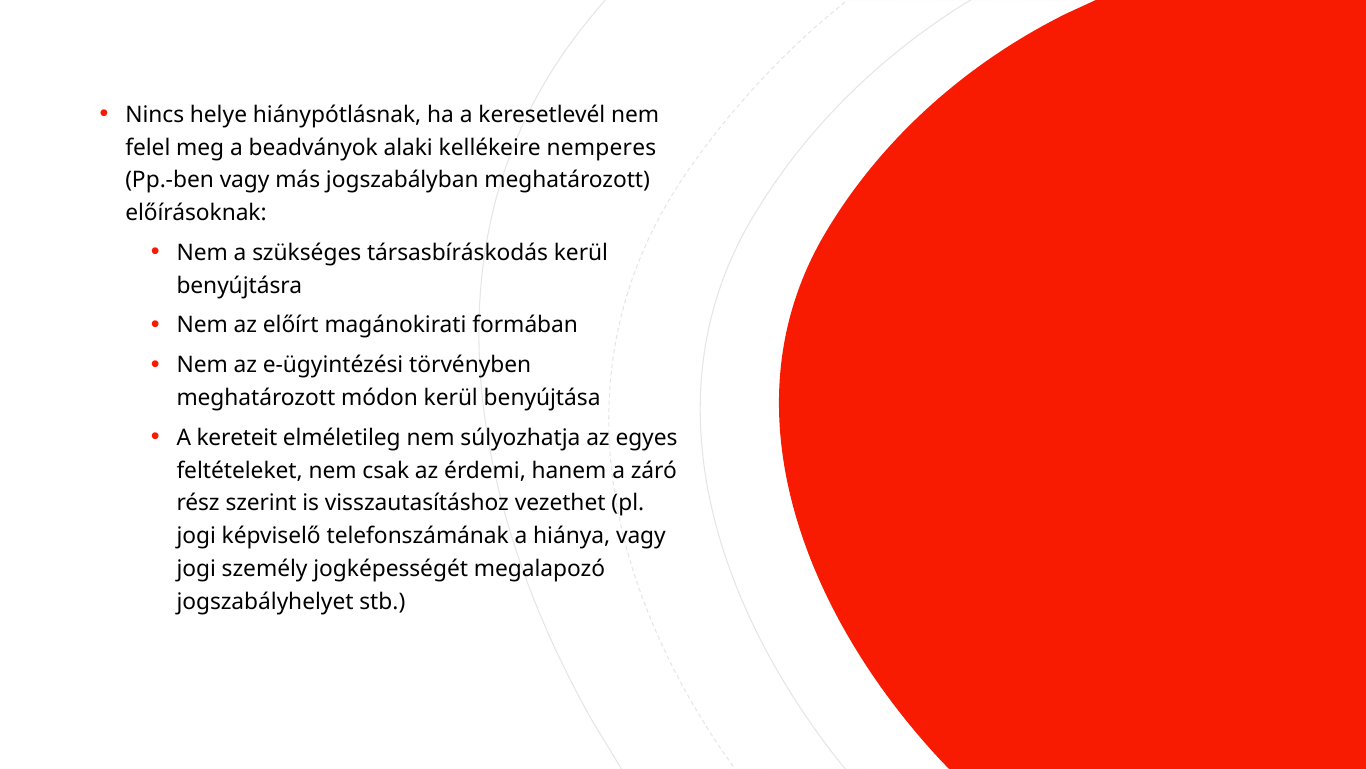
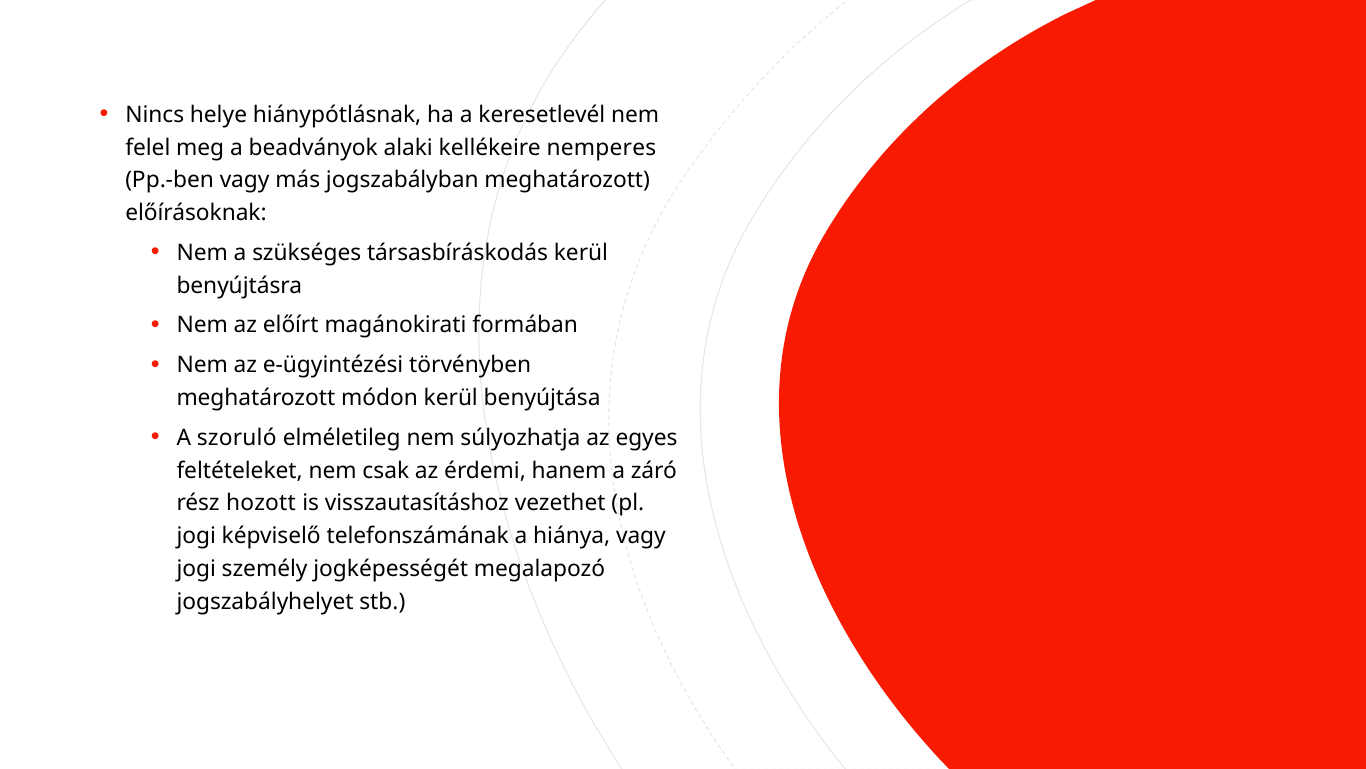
kereteit: kereteit -> szoruló
szerint: szerint -> hozott
